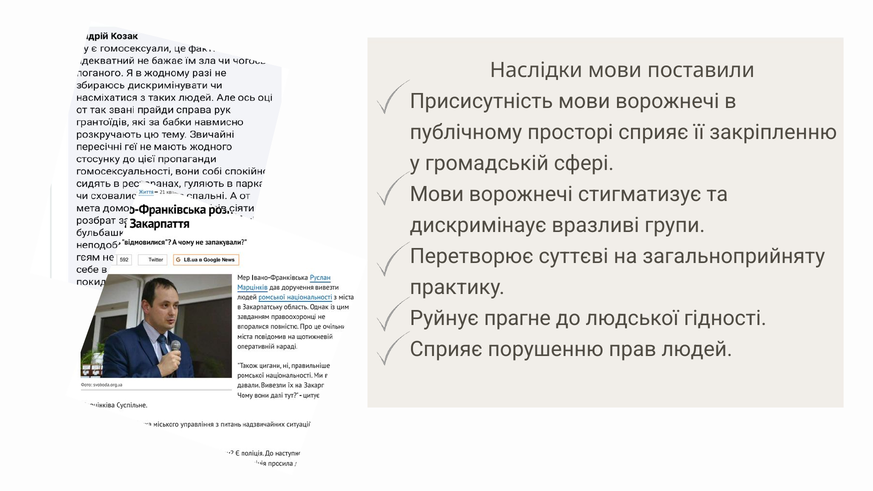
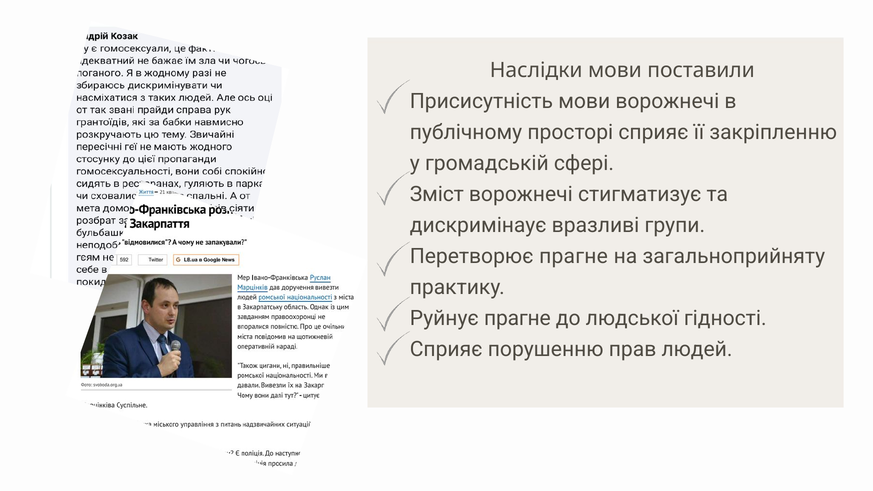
Мови at (437, 194): Мови -> Зміст
Перетворює суттєві: суттєві -> прагне
